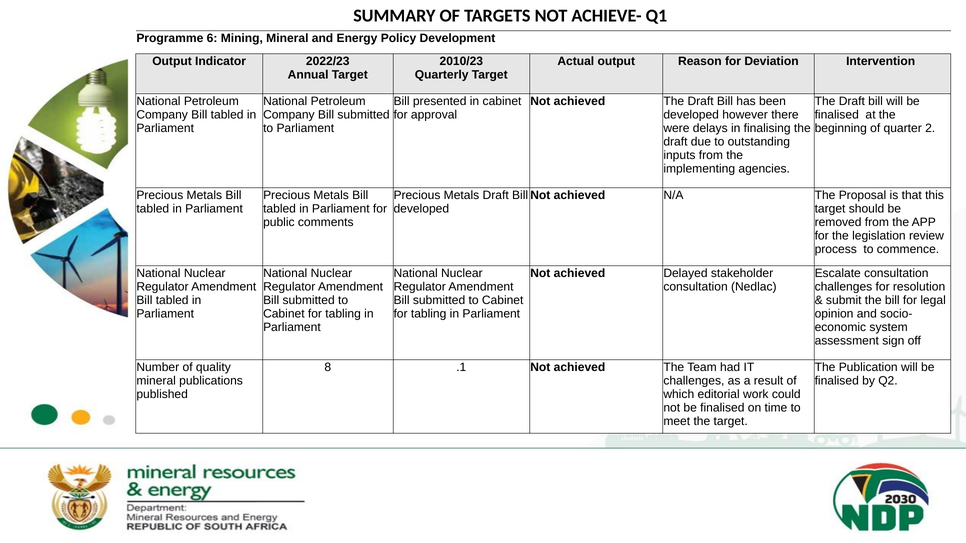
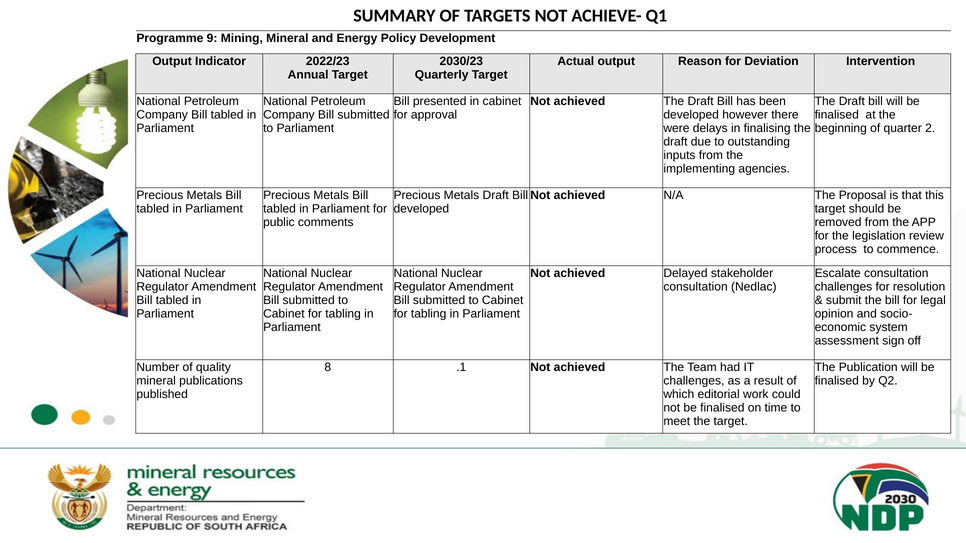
6: 6 -> 9
2010/23: 2010/23 -> 2030/23
